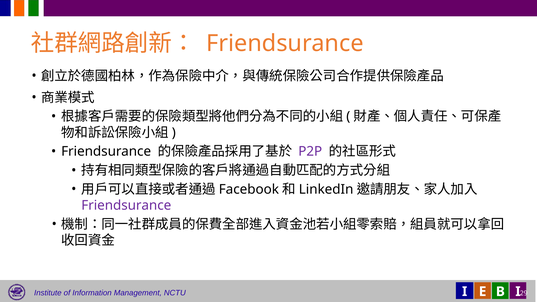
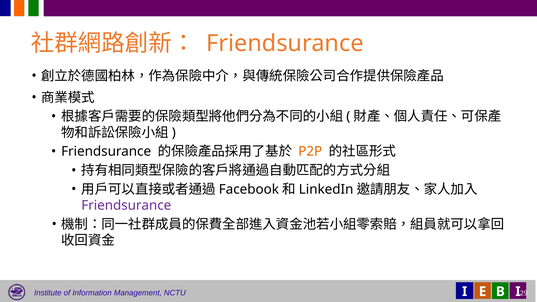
P2P colour: purple -> orange
